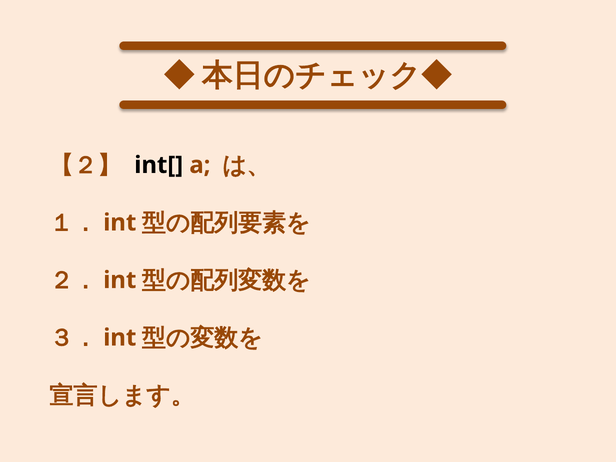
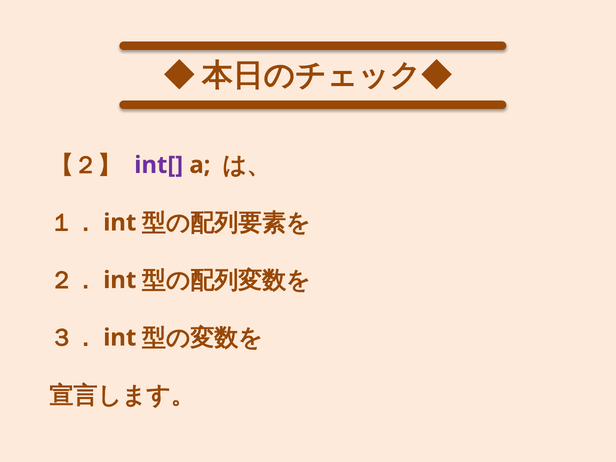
int[ colour: black -> purple
